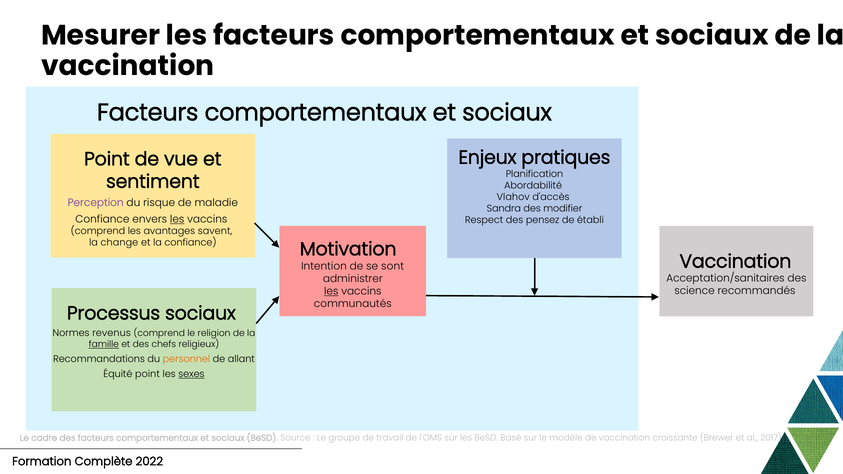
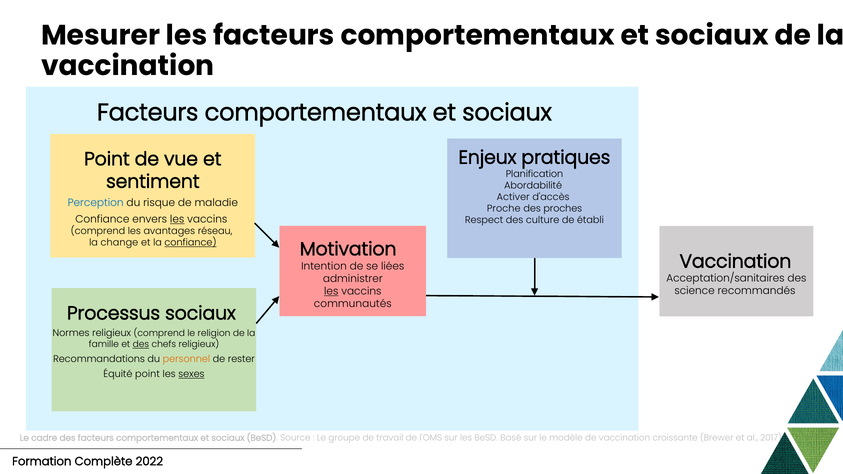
Vlahov: Vlahov -> Activer
Perception colour: purple -> blue
Sandra: Sandra -> Proche
modifier: modifier -> proches
pensez: pensez -> culture
savent: savent -> réseau
confiance at (190, 243) underline: none -> present
sont: sont -> liées
Normes revenus: revenus -> religieux
famille underline: present -> none
des at (141, 344) underline: none -> present
allant: allant -> rester
